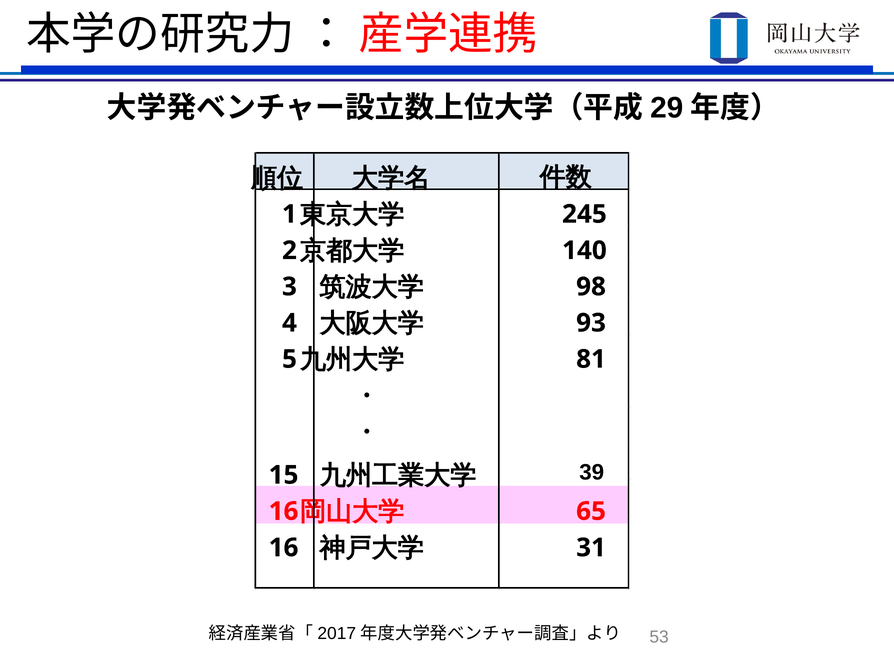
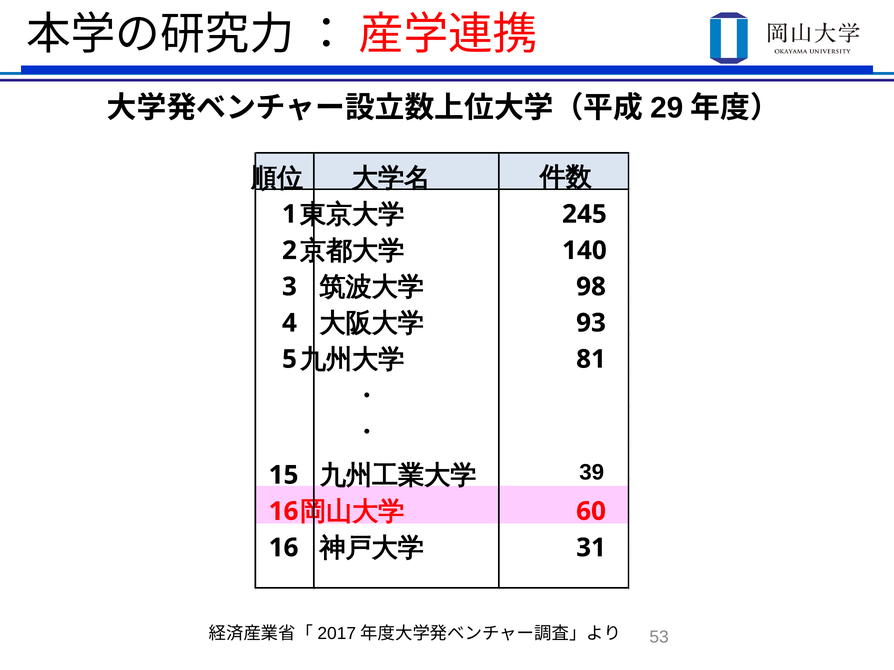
65: 65 -> 60
